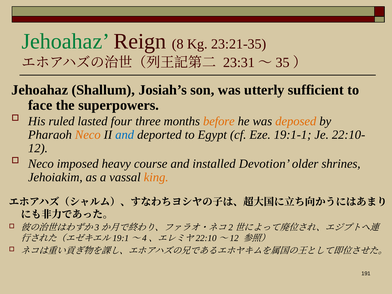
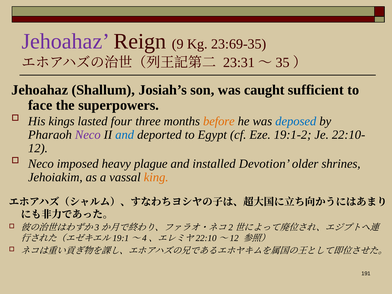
Jehoahaz at (66, 41) colour: green -> purple
8: 8 -> 9
23:21-35: 23:21-35 -> 23:69-35
utterly: utterly -> caught
ruled: ruled -> kings
deposed colour: orange -> blue
Neco at (88, 135) colour: orange -> purple
19:1-1: 19:1-1 -> 19:1-2
course: course -> plague
